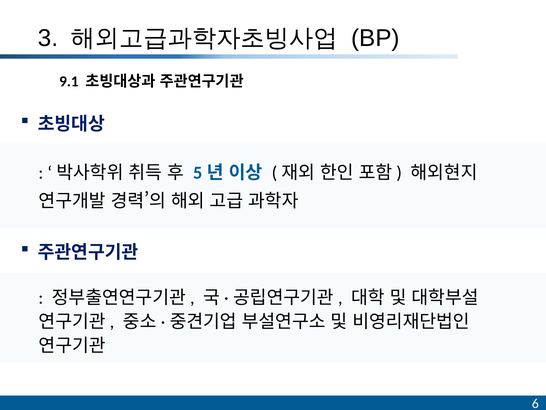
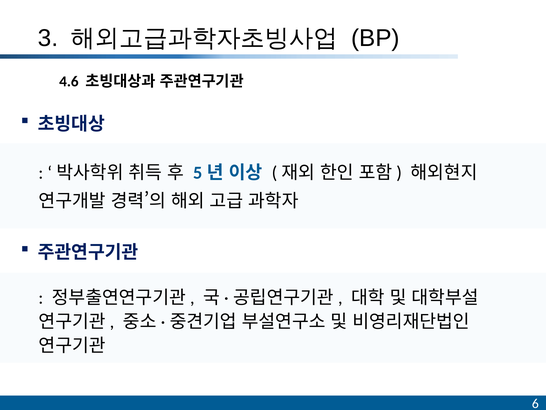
9.1: 9.1 -> 4.6
